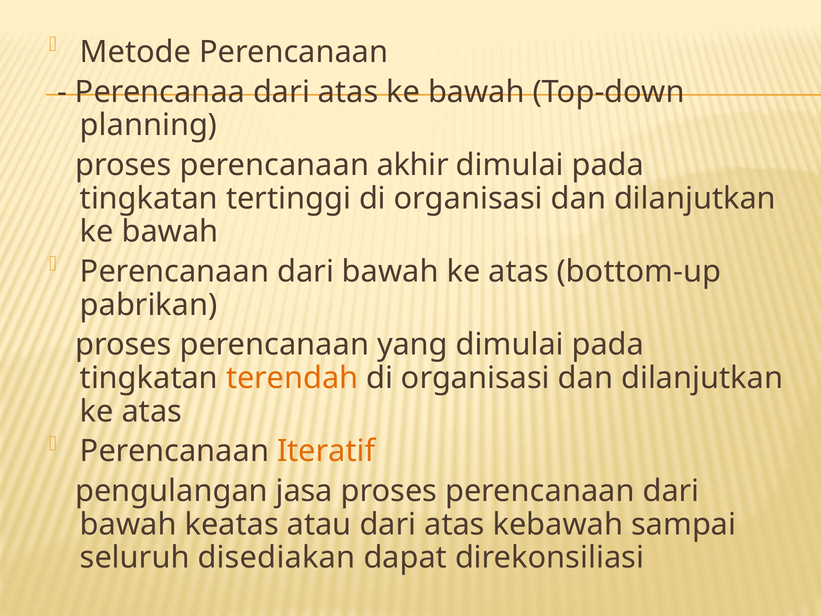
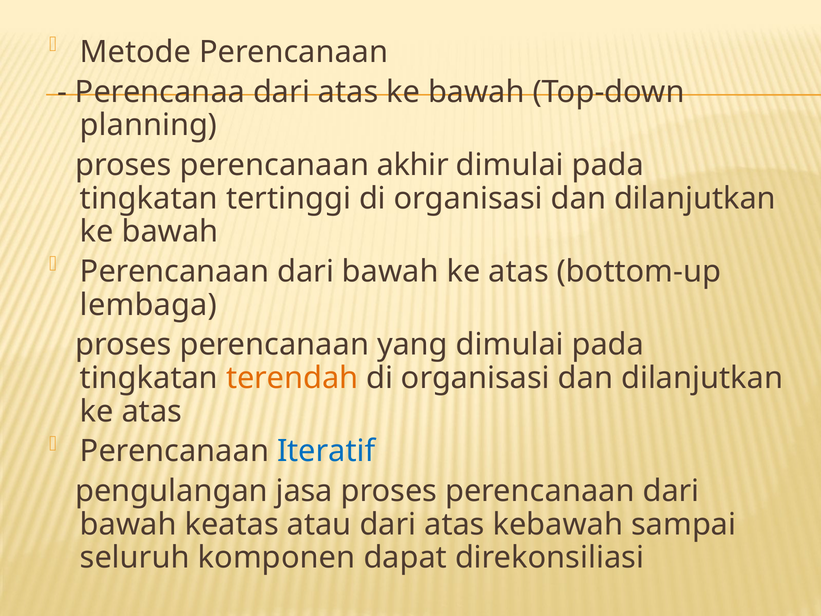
pabrikan: pabrikan -> lembaga
Iteratif colour: orange -> blue
disediakan: disediakan -> komponen
